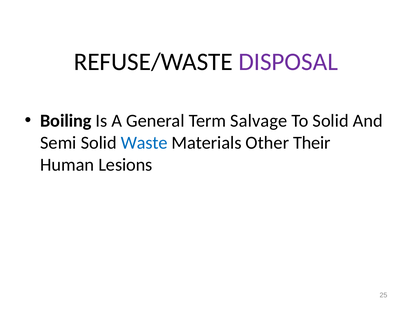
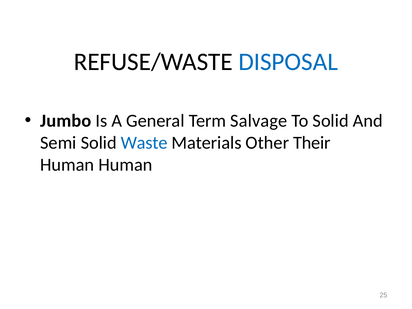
DISPOSAL colour: purple -> blue
Boiling: Boiling -> Jumbo
Human Lesions: Lesions -> Human
